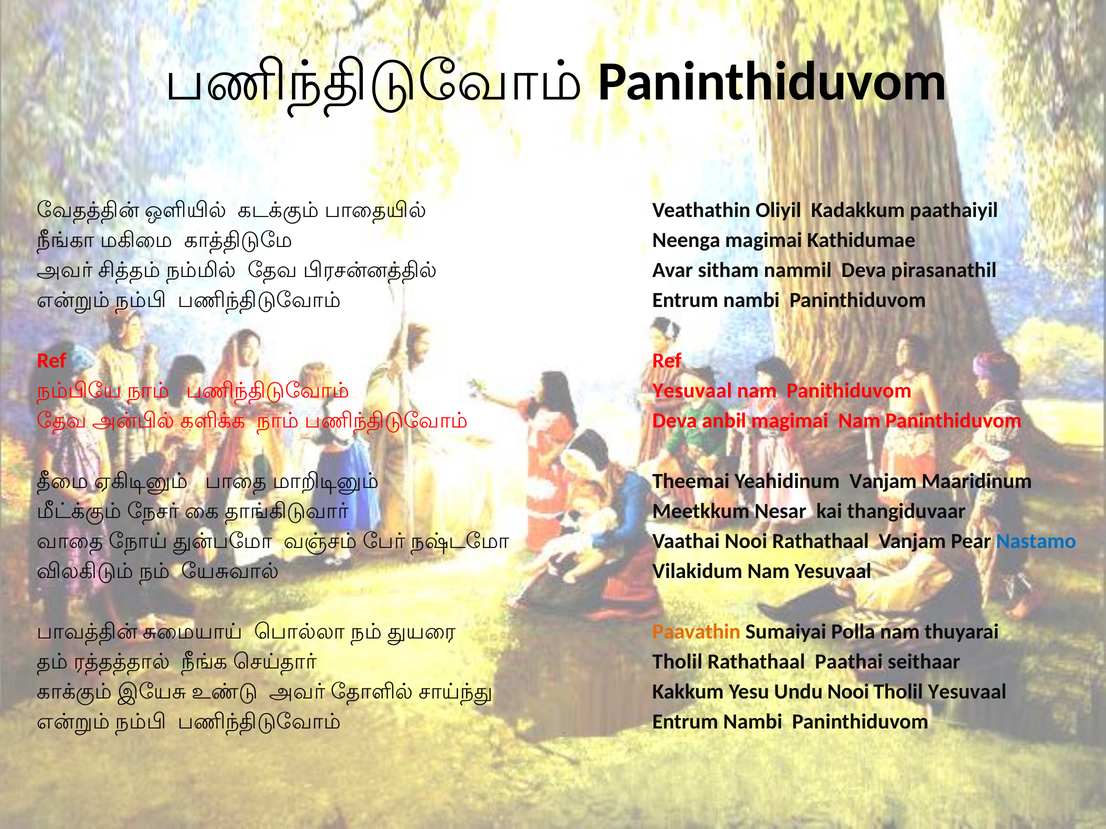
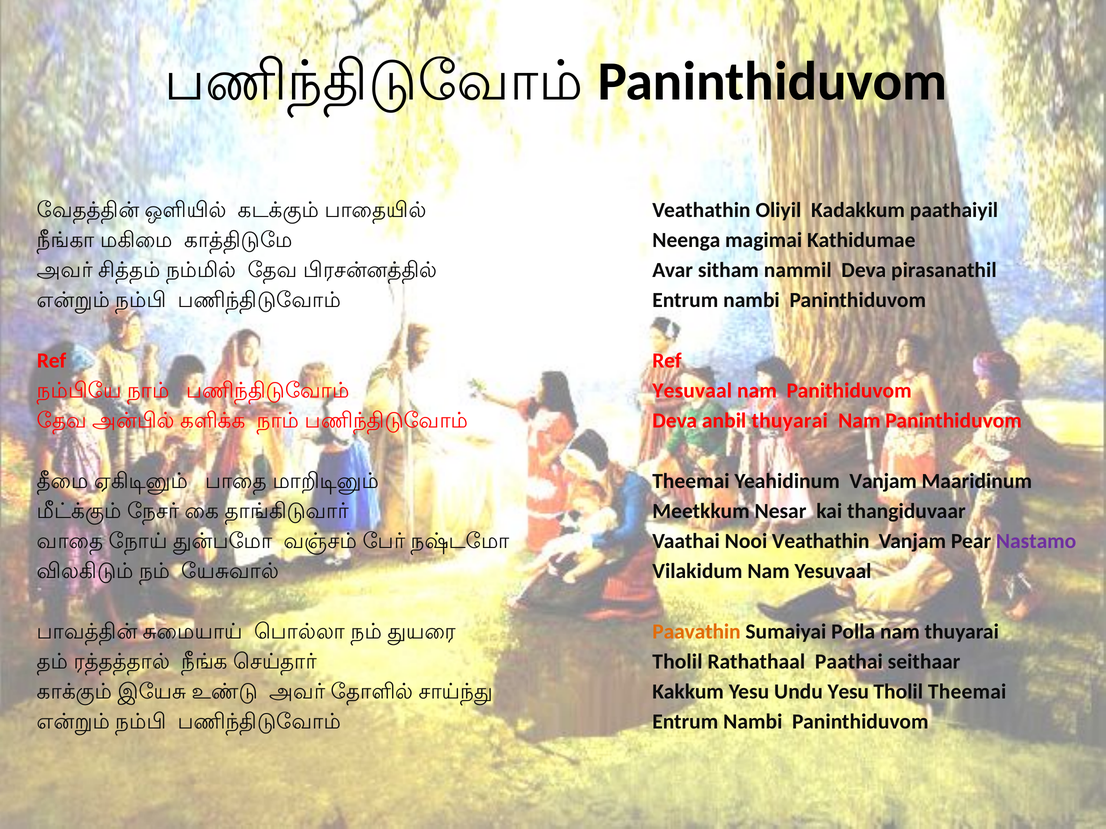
anbil magimai: magimai -> thuyarai
Nooi Rathathaal: Rathathaal -> Veathathin
Nastamo colour: blue -> purple
Undu Nooi: Nooi -> Yesu
Tholil Yesuvaal: Yesuvaal -> Theemai
